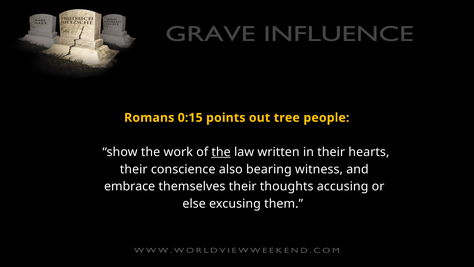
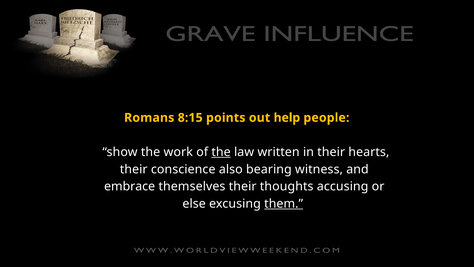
0:15: 0:15 -> 8:15
tree: tree -> help
them underline: none -> present
